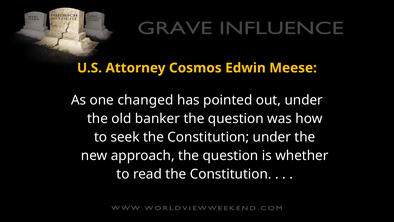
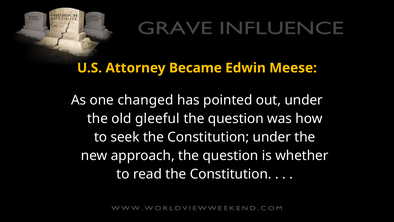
Cosmos: Cosmos -> Became
banker: banker -> gleeful
